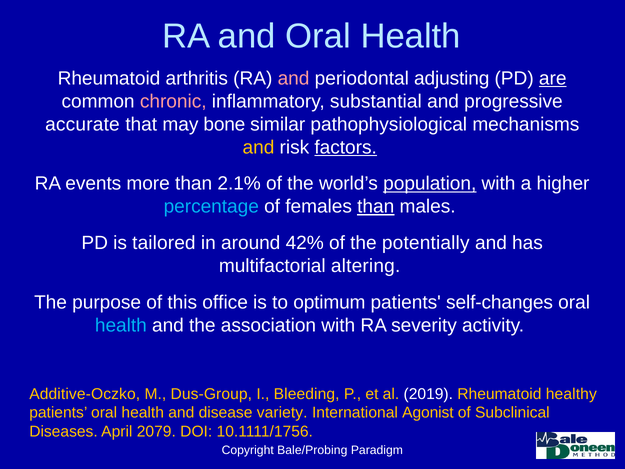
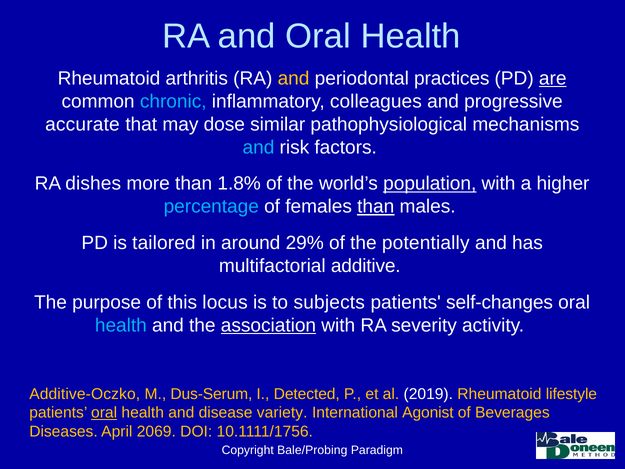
and at (294, 78) colour: pink -> yellow
adjusting: adjusting -> practices
chronic colour: pink -> light blue
substantial: substantial -> colleagues
bone: bone -> dose
and at (258, 147) colour: yellow -> light blue
factors underline: present -> none
events: events -> dishes
2.1%: 2.1% -> 1.8%
42%: 42% -> 29%
altering: altering -> additive
office: office -> locus
optimum: optimum -> subjects
association underline: none -> present
Dus-Group: Dus-Group -> Dus-Serum
Bleeding: Bleeding -> Detected
healthy: healthy -> lifestyle
oral at (104, 412) underline: none -> present
Subclinical: Subclinical -> Beverages
2079: 2079 -> 2069
